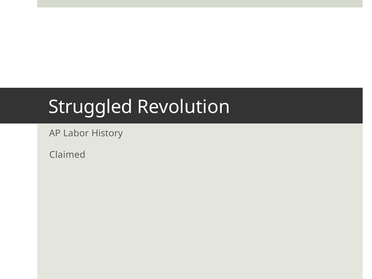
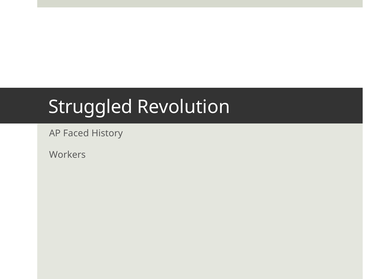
Labor: Labor -> Faced
Claimed: Claimed -> Workers
